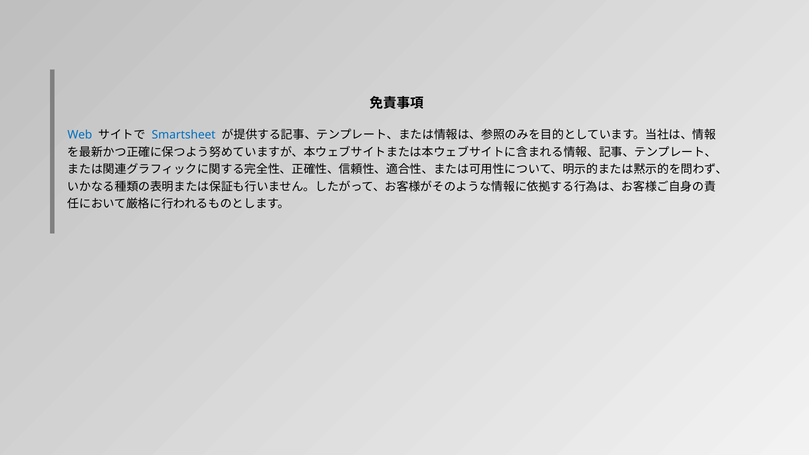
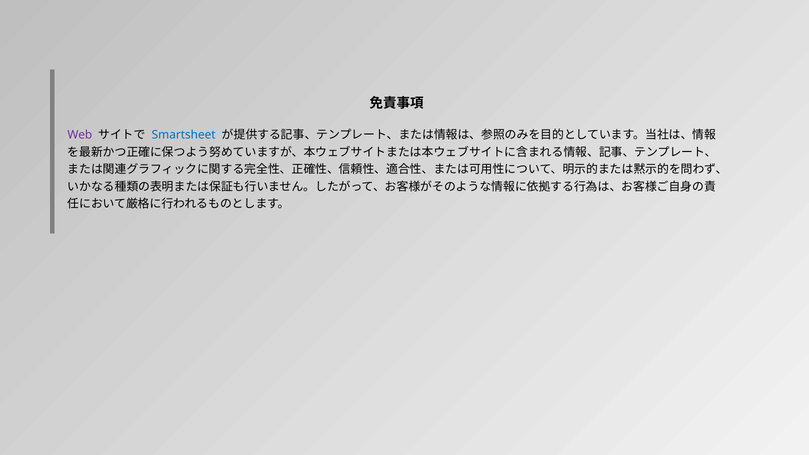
Web colour: blue -> purple
